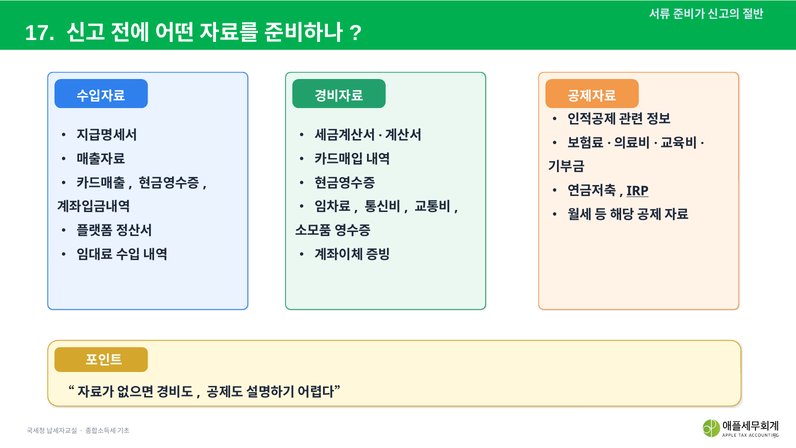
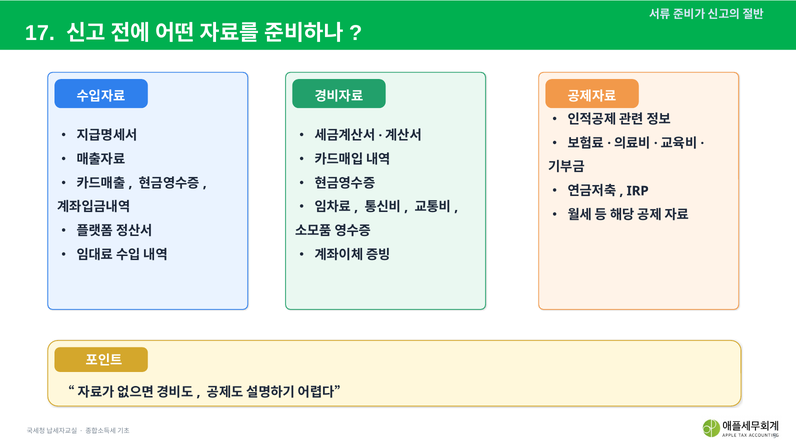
IRP underline: present -> none
